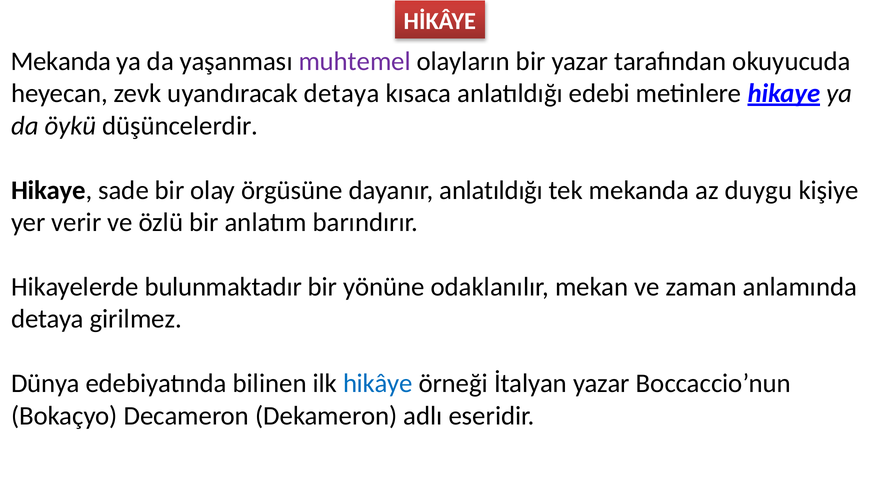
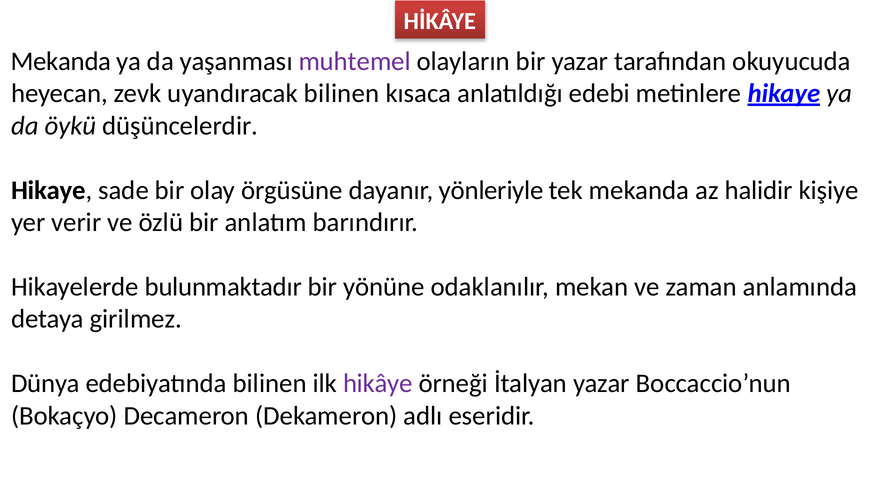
uyandıracak detaya: detaya -> bilinen
dayanır anlatıldığı: anlatıldığı -> yönleriyle
duygu: duygu -> halidir
hikâye colour: blue -> purple
